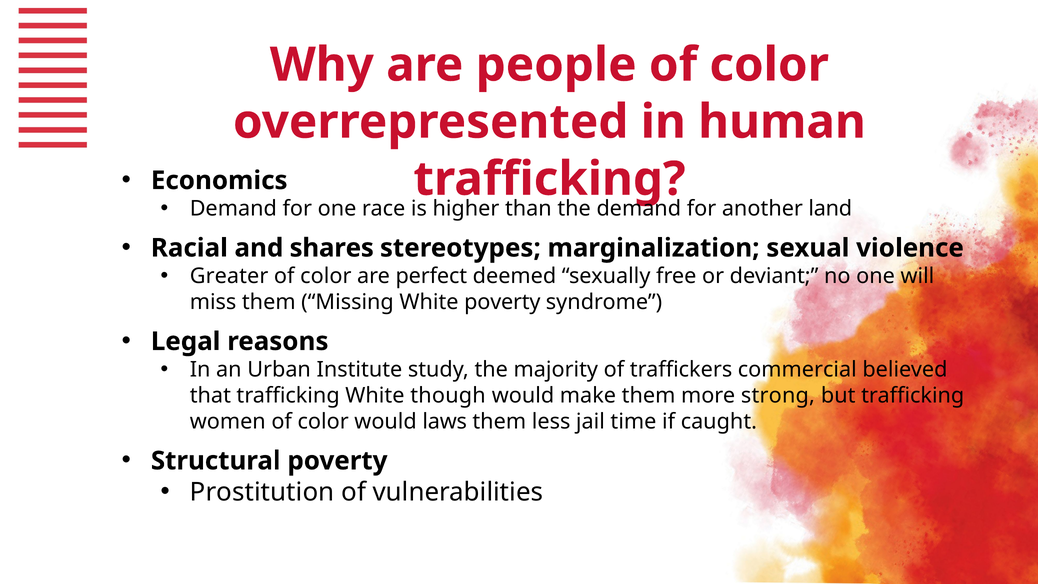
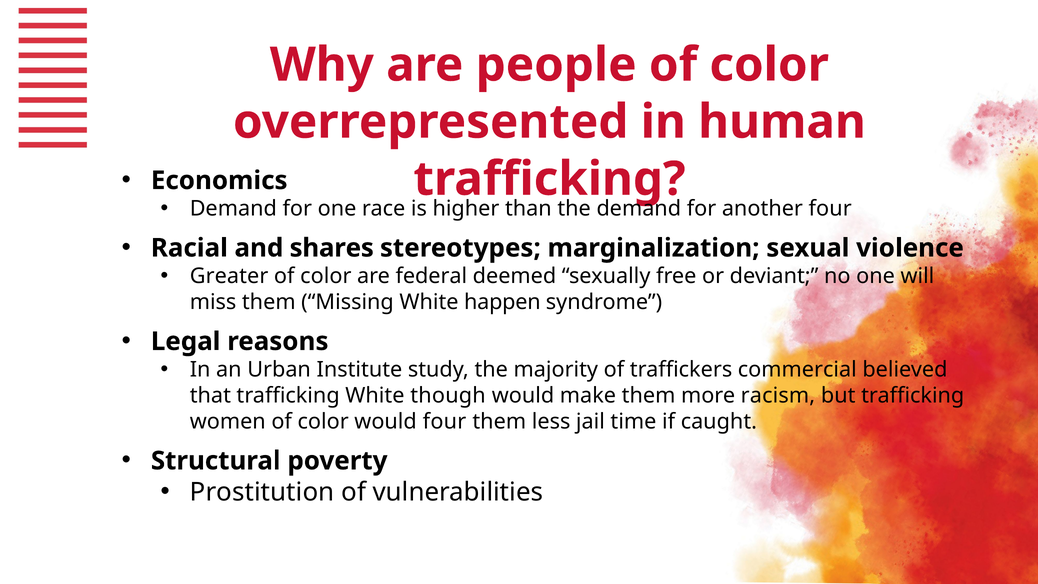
another land: land -> four
perfect: perfect -> federal
White poverty: poverty -> happen
strong: strong -> racism
would laws: laws -> four
